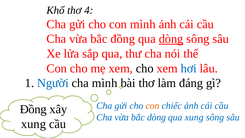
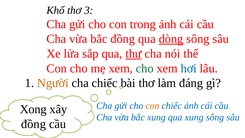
4: 4 -> 3
con mình: mình -> trong
thư underline: none -> present
cho at (145, 68) colour: black -> green
Người colour: blue -> orange
cha mình: mình -> chiếc
Đồng at (33, 109): Đồng -> Xong
bắc dòng: dòng -> xung
xung at (34, 124): xung -> đồng
